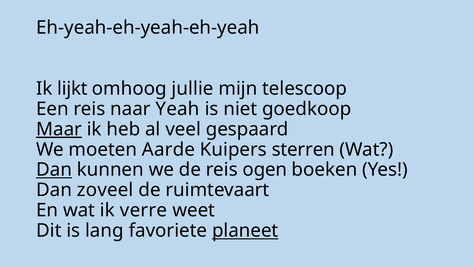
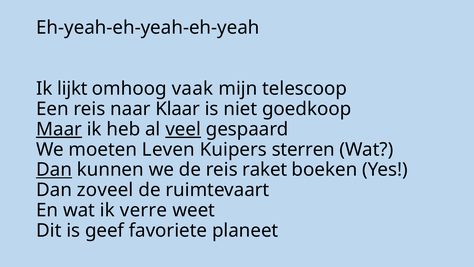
jullie: jullie -> vaak
Yeah: Yeah -> Klaar
veel underline: none -> present
Aarde: Aarde -> Leven
ogen: ogen -> raket
lang: lang -> geef
planeet underline: present -> none
